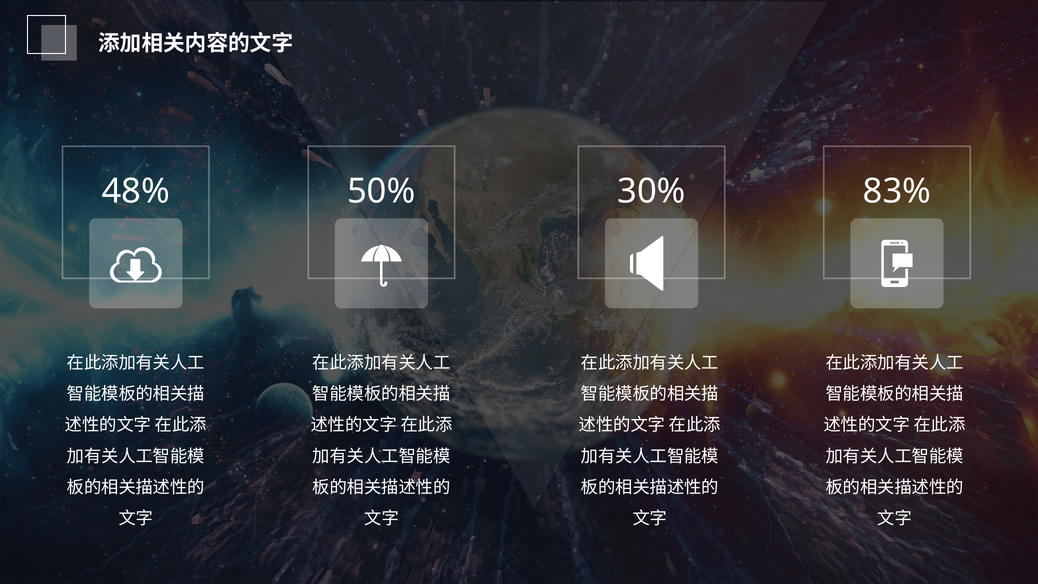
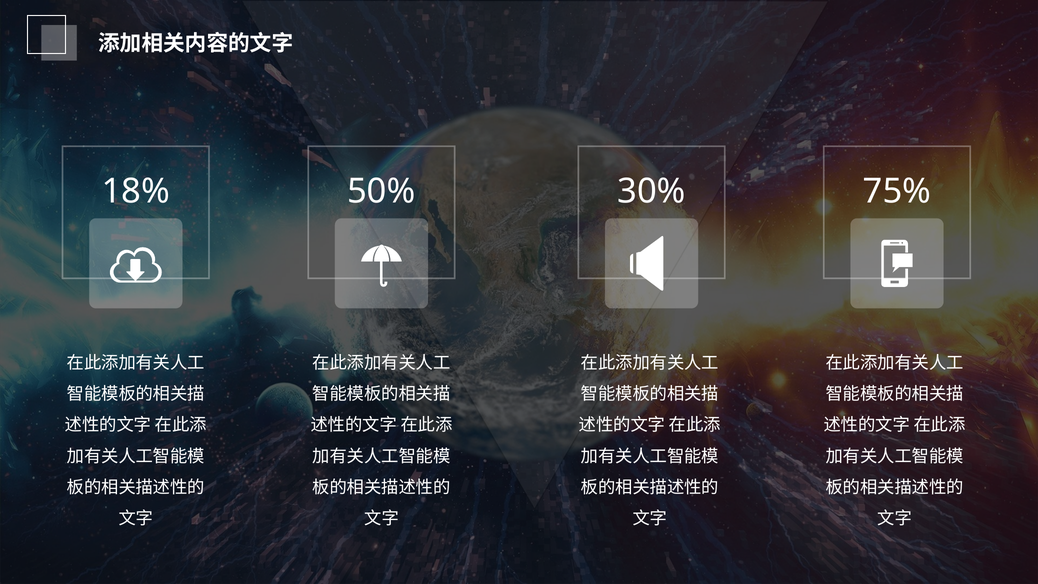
48%: 48% -> 18%
83%: 83% -> 75%
